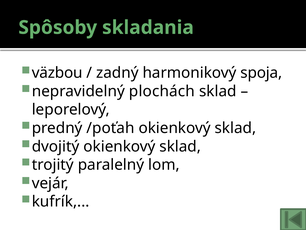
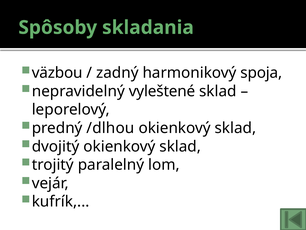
plochách: plochách -> vyleštené
/poťah: /poťah -> /dlhou
